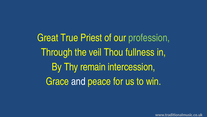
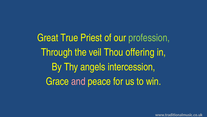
fullness: fullness -> offering
remain: remain -> angels
and colour: white -> pink
